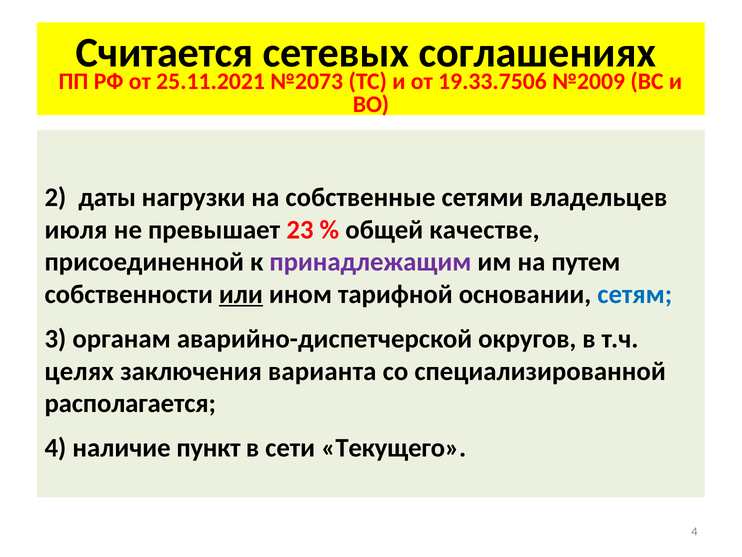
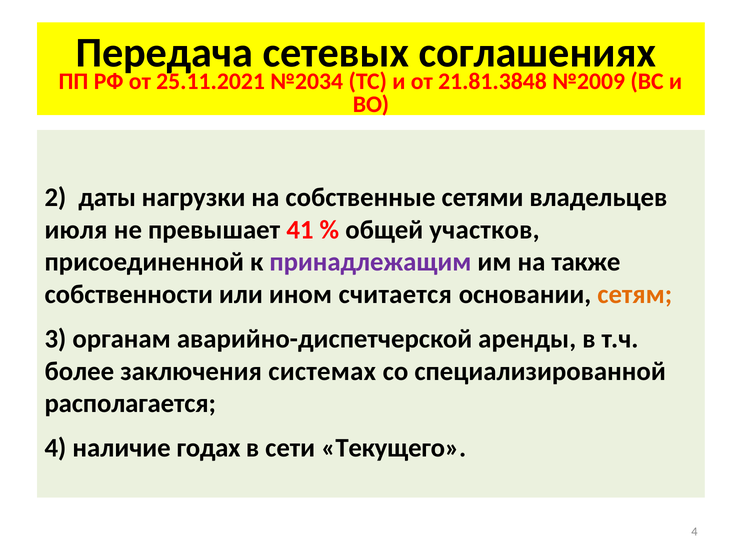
Считается: Считается -> Передача
№2073: №2073 -> №2034
19.33.7506: 19.33.7506 -> 21.81.3848
23: 23 -> 41
качестве: качестве -> участков
путем: путем -> также
или underline: present -> none
тарифной: тарифной -> считается
сетям colour: blue -> orange
округов: округов -> аренды
целях: целях -> более
варианта: варианта -> системах
пункт: пункт -> годах
